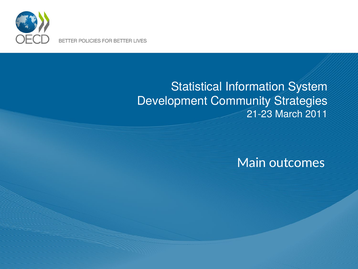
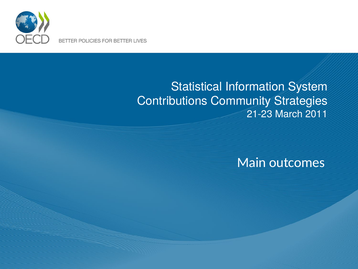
Development: Development -> Contributions
